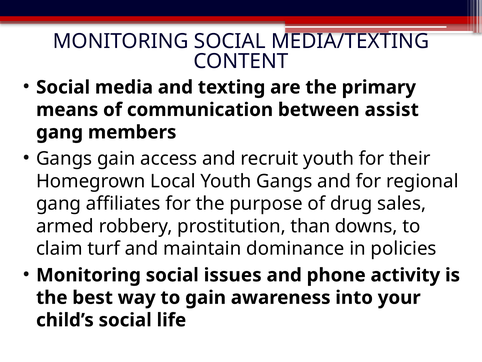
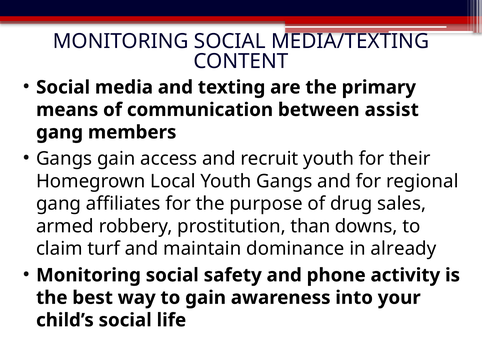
policies: policies -> already
issues: issues -> safety
